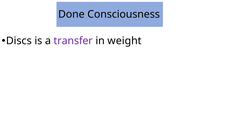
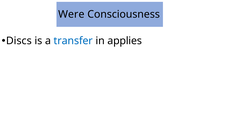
Done: Done -> Were
transfer colour: purple -> blue
weight: weight -> applies
